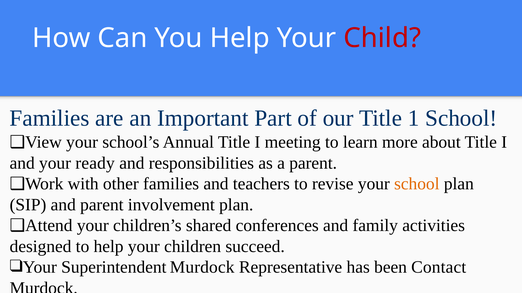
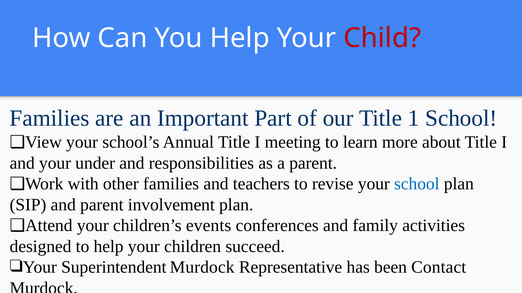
ready: ready -> under
school at (417, 184) colour: orange -> blue
shared: shared -> events
